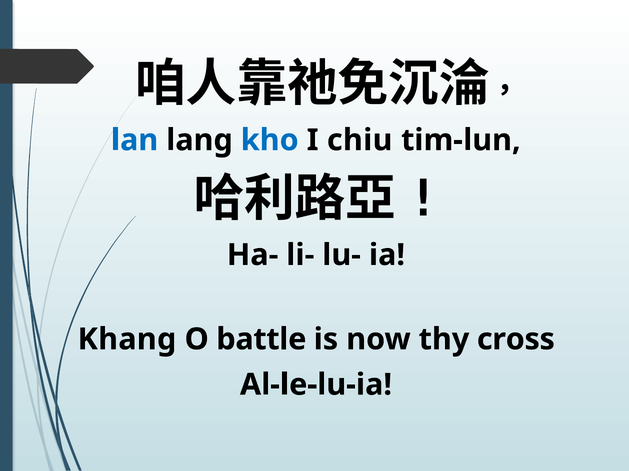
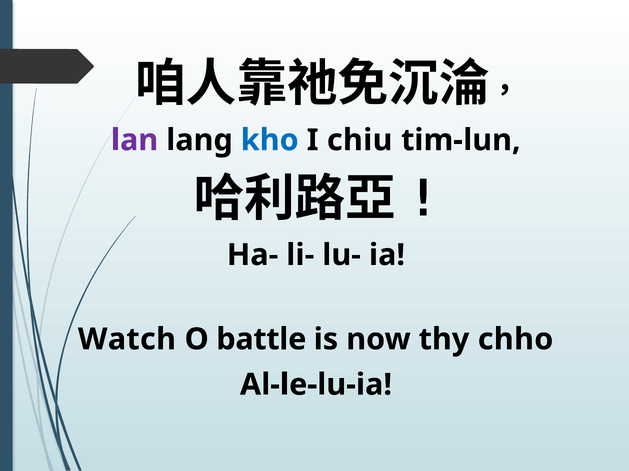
lan colour: blue -> purple
Khang: Khang -> Watch
cross: cross -> chho
